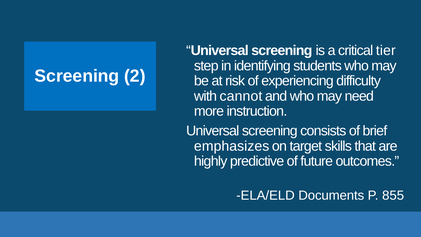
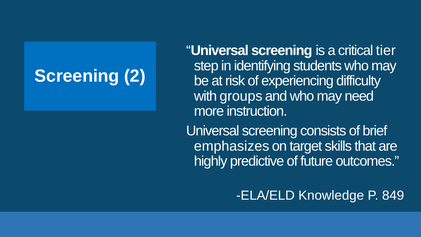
cannot: cannot -> groups
Documents: Documents -> Knowledge
855: 855 -> 849
